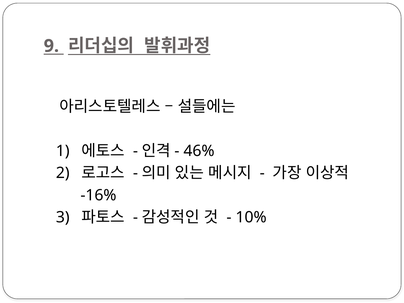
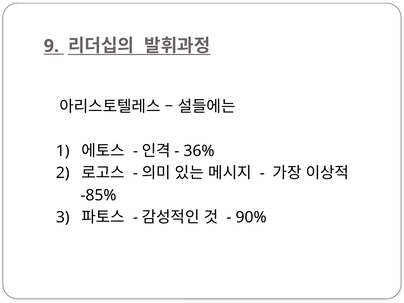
46%: 46% -> 36%
-16%: -16% -> -85%
10%: 10% -> 90%
